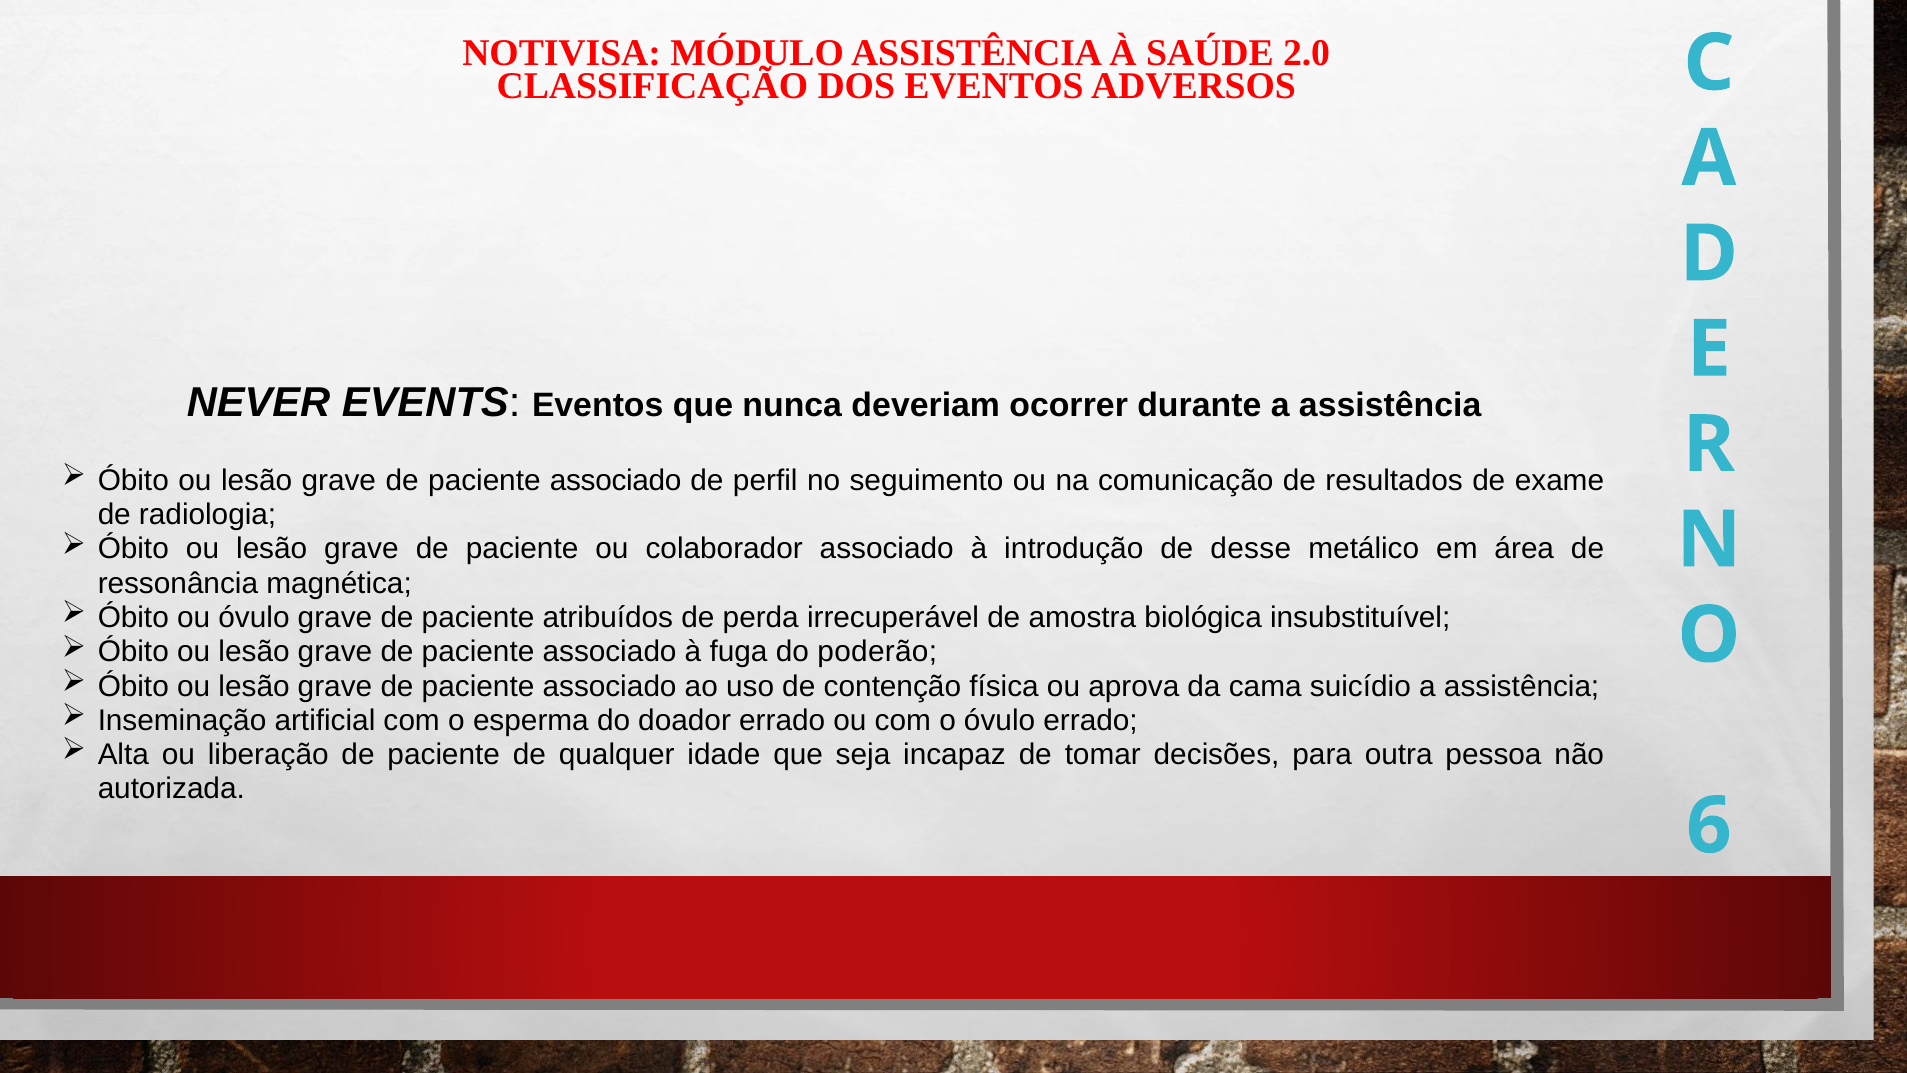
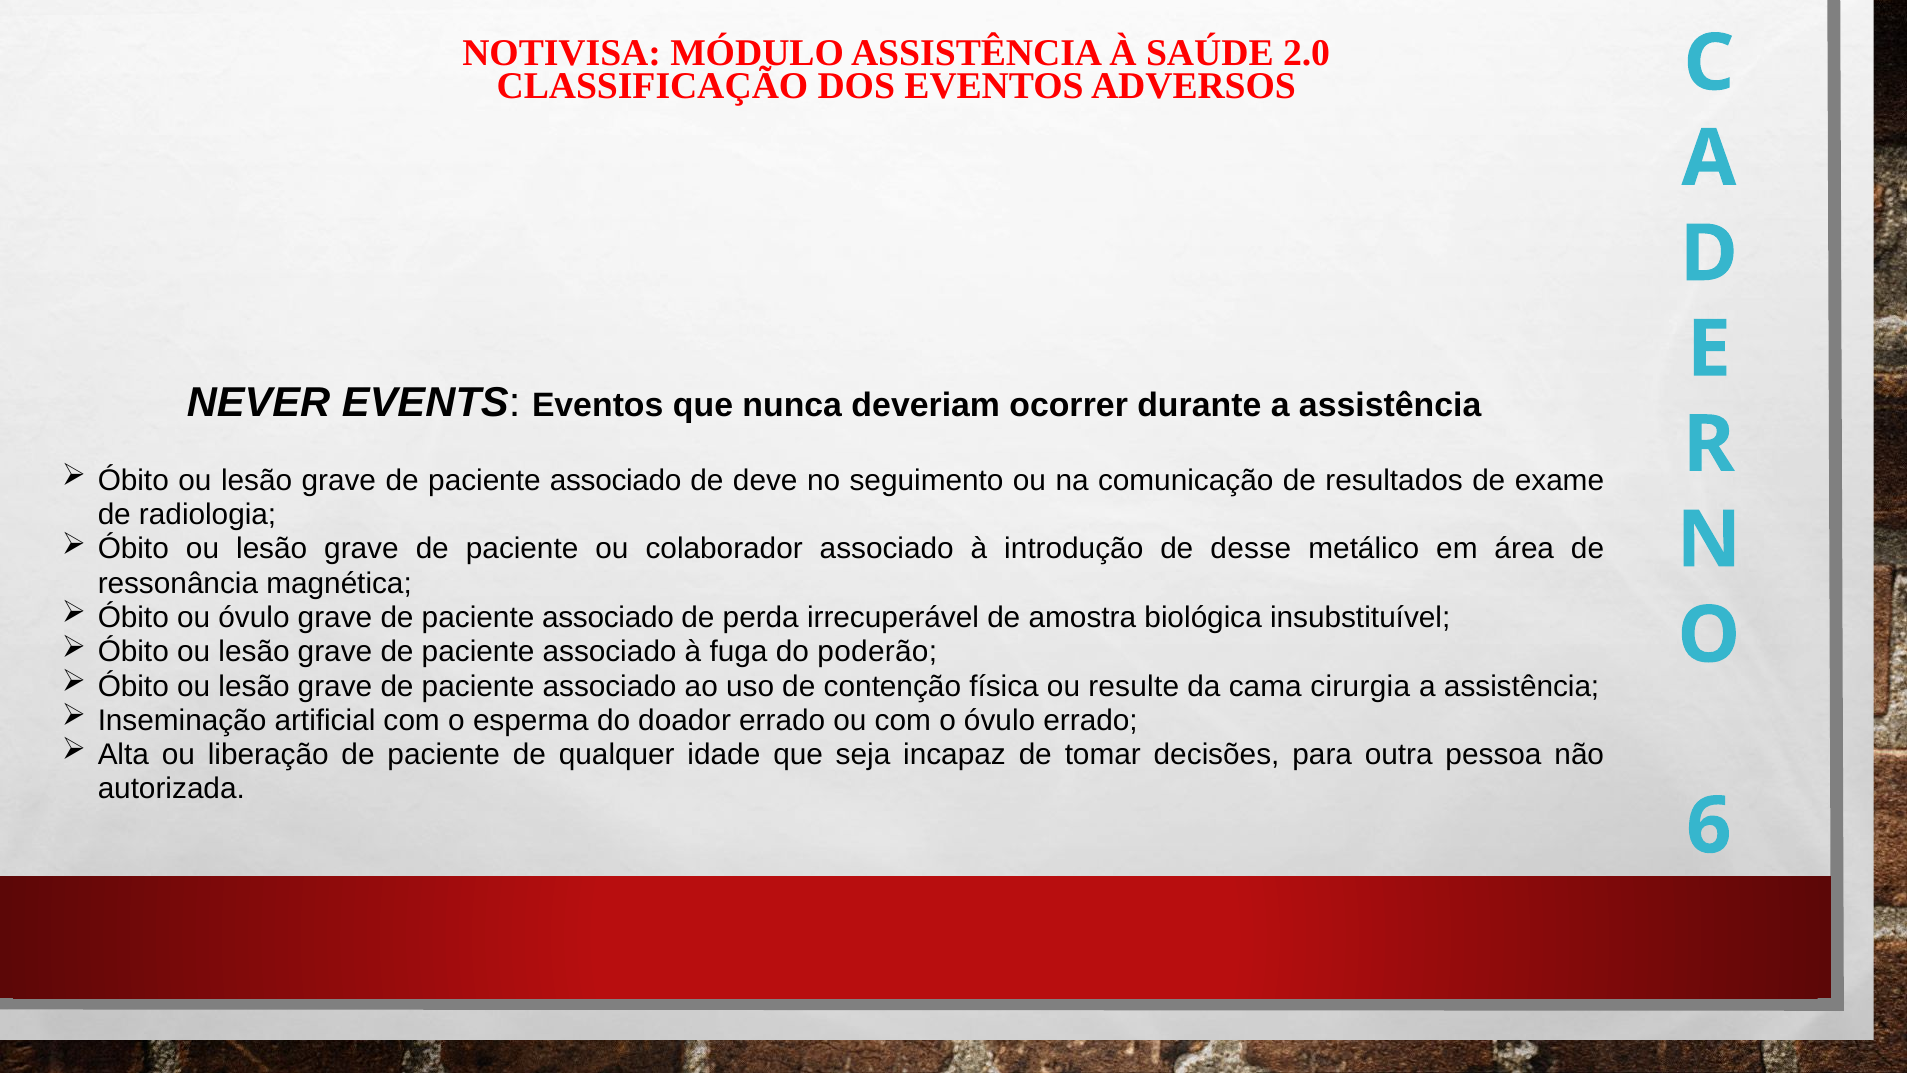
perfil: perfil -> deve
atribuídos at (608, 617): atribuídos -> associado
aprova: aprova -> resulte
suicídio: suicídio -> cirurgia
